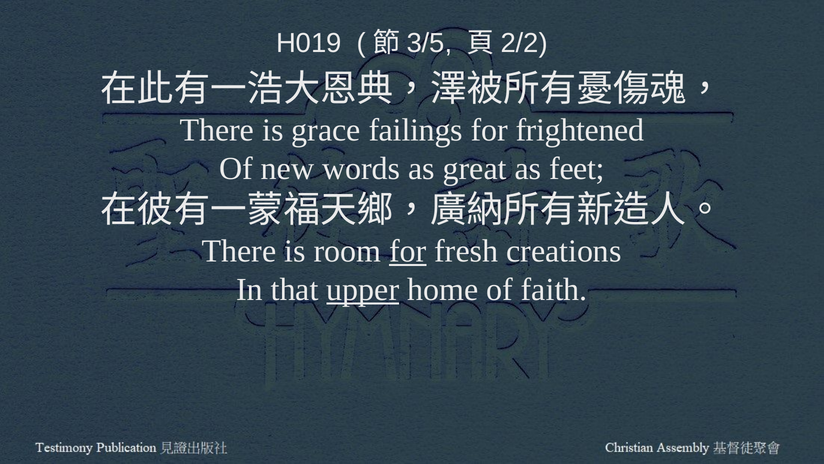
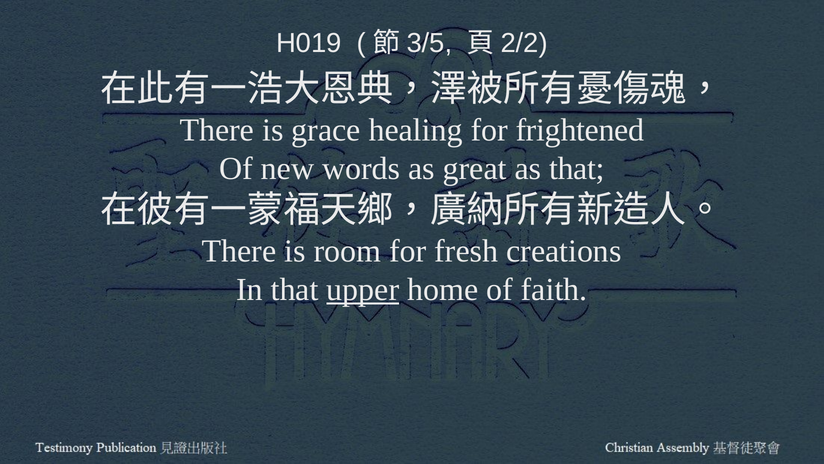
failings: failings -> healing
as feet: feet -> that
for at (408, 251) underline: present -> none
